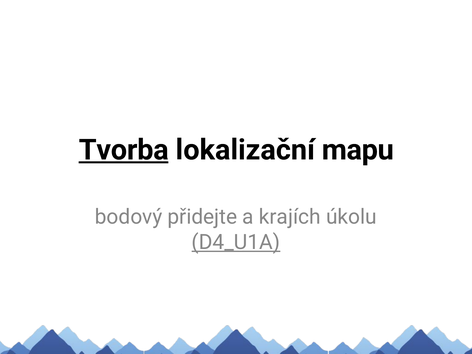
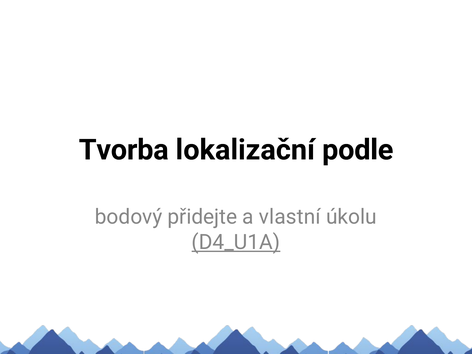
Tvorba underline: present -> none
mapu: mapu -> podle
krajích: krajích -> vlastní
